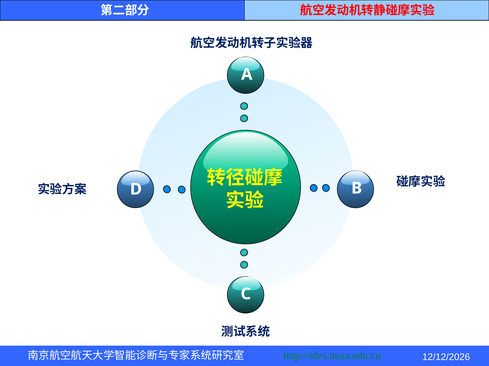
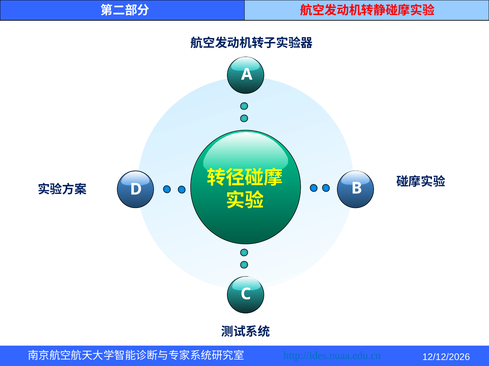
http://ides.nuaa.edu.cn colour: green -> blue
